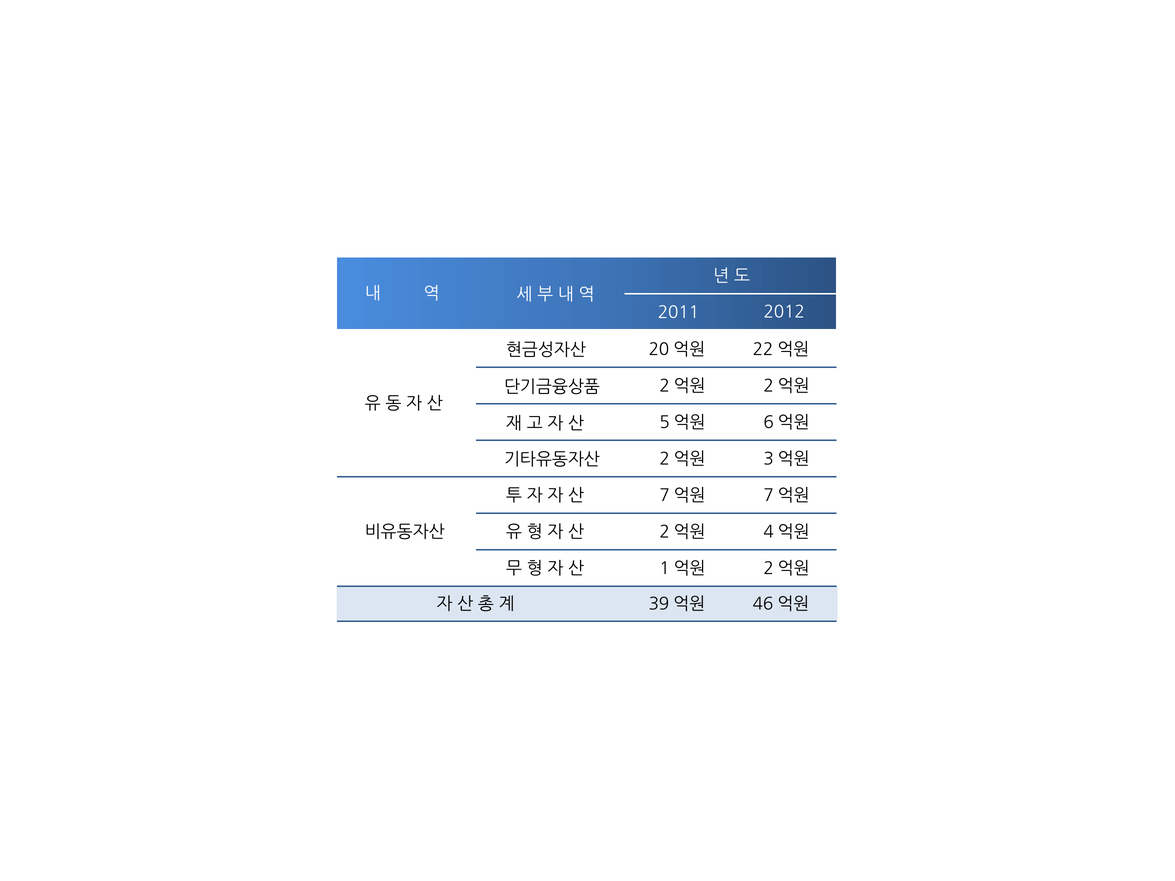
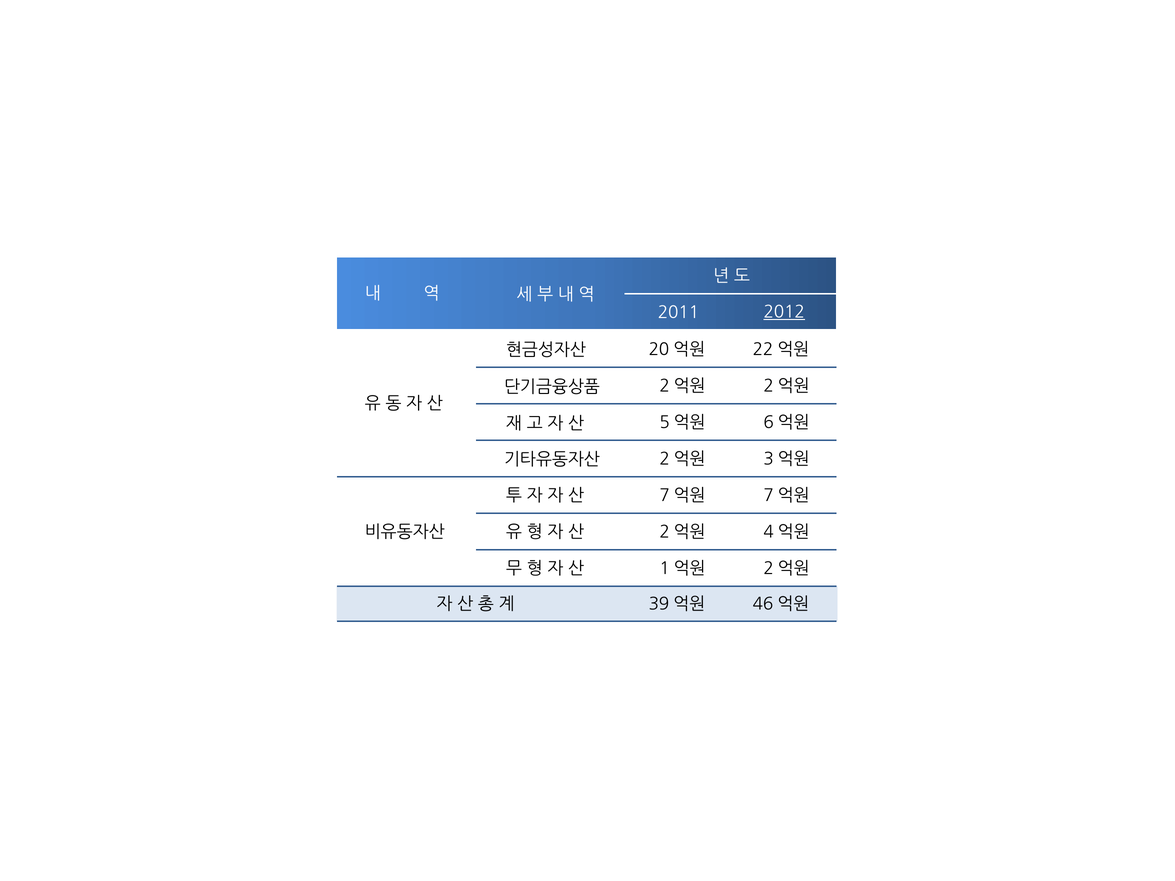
2012 underline: none -> present
